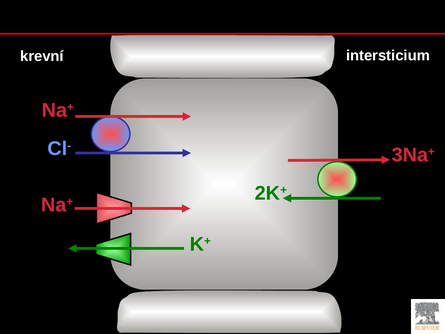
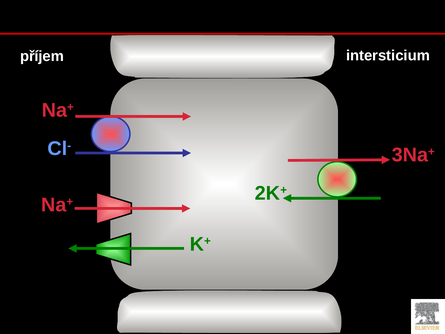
krevní: krevní -> příjem
